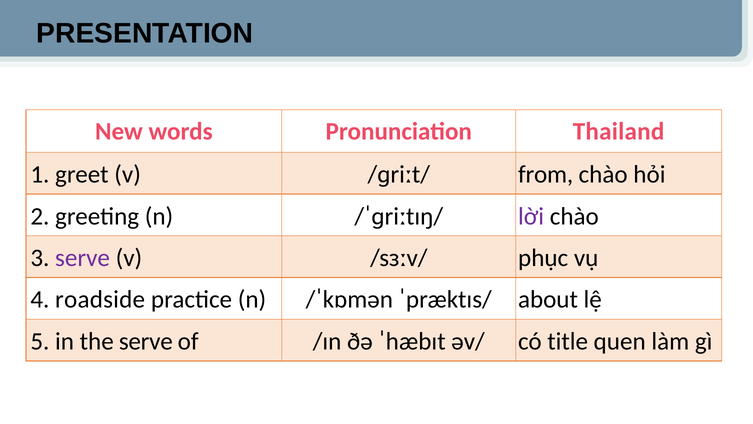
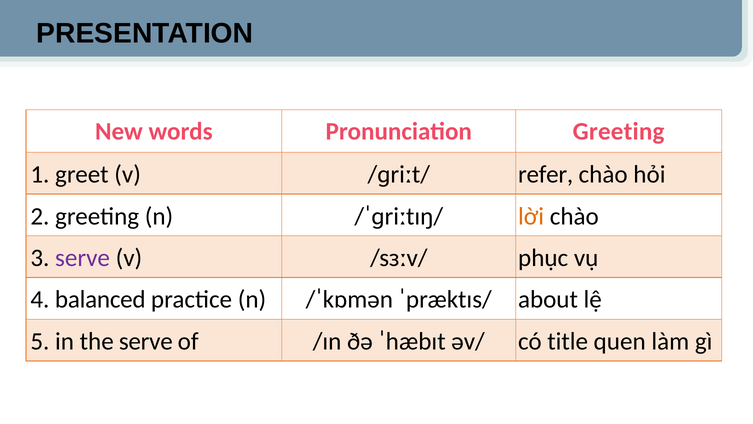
Pronunciation Thailand: Thailand -> Greeting
from: from -> refer
lời colour: purple -> orange
roadside: roadside -> balanced
